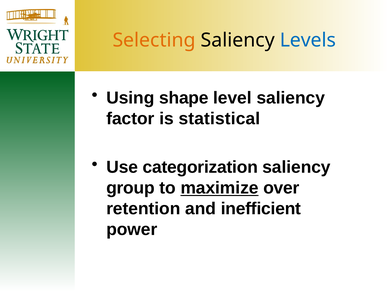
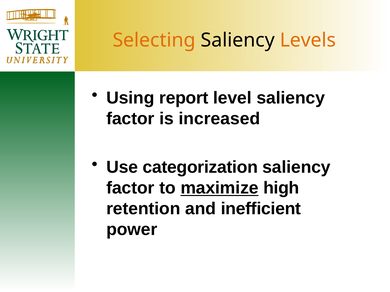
Levels colour: blue -> orange
shape: shape -> report
statistical: statistical -> increased
group at (130, 188): group -> factor
over: over -> high
